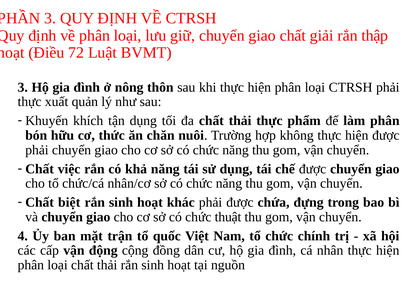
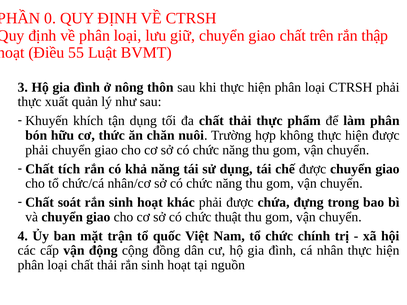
3 at (50, 18): 3 -> 0
giải: giải -> trên
72: 72 -> 55
việc: việc -> tích
biệt: biệt -> soát
